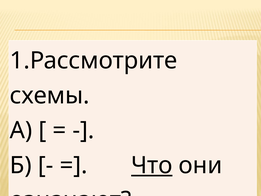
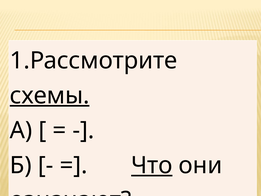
схемы underline: none -> present
